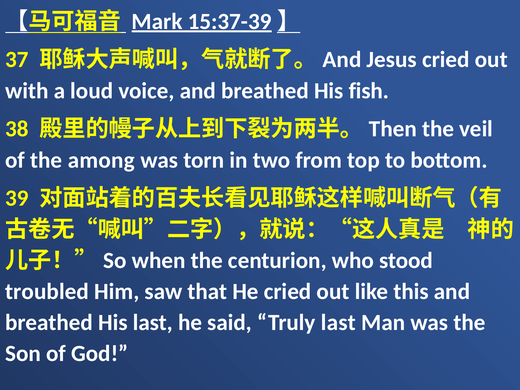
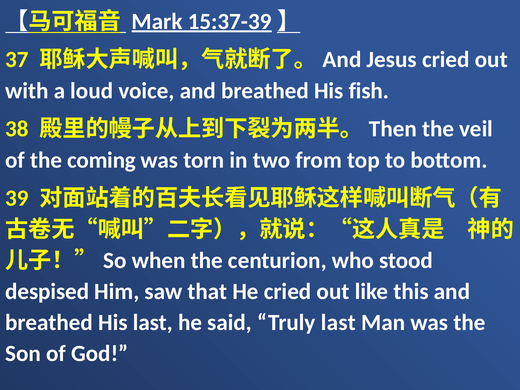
among: among -> coming
troubled: troubled -> despised
